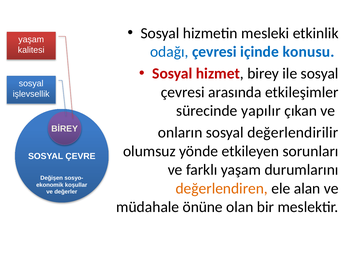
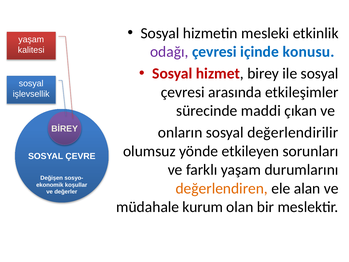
odağı colour: blue -> purple
yapılır: yapılır -> maddi
önüne: önüne -> kurum
